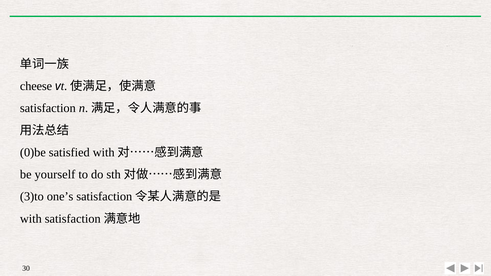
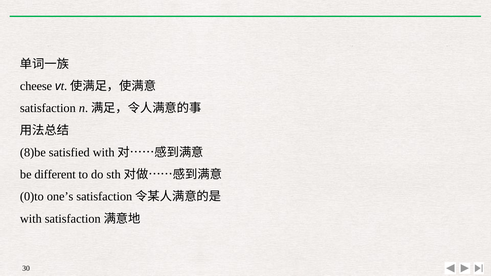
0)be: 0)be -> 8)be
yourself: yourself -> different
3)to: 3)to -> 0)to
